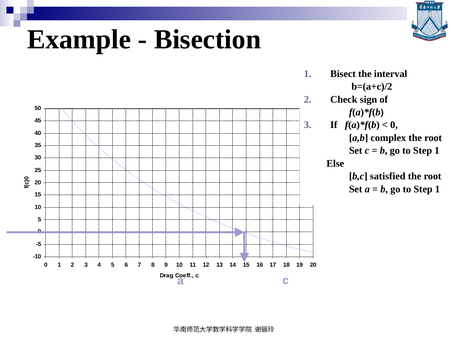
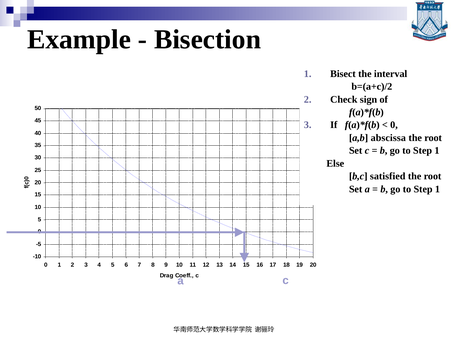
complex: complex -> abscissa
